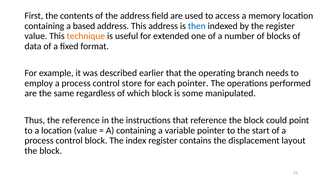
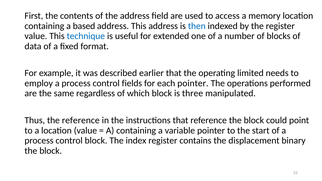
technique colour: orange -> blue
branch: branch -> limited
store: store -> fields
some: some -> three
layout: layout -> binary
